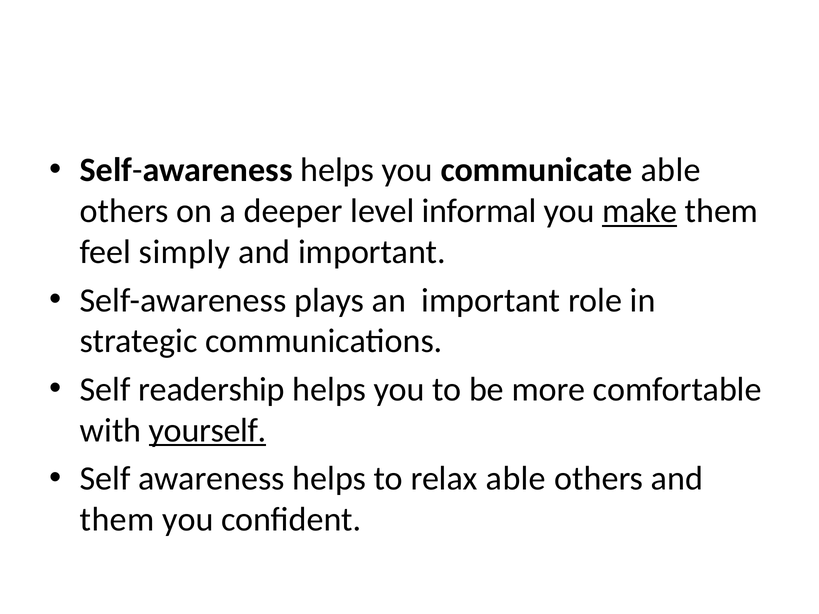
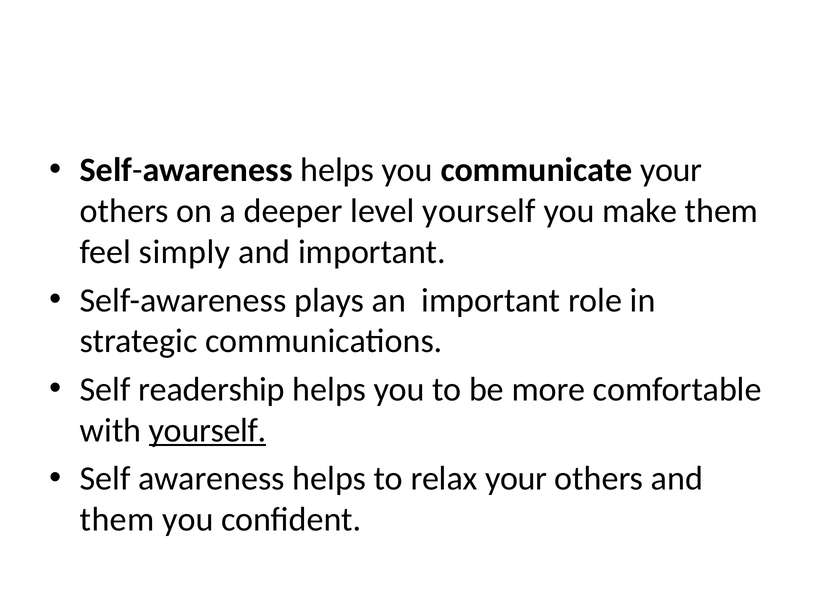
communicate able: able -> your
level informal: informal -> yourself
make underline: present -> none
relax able: able -> your
